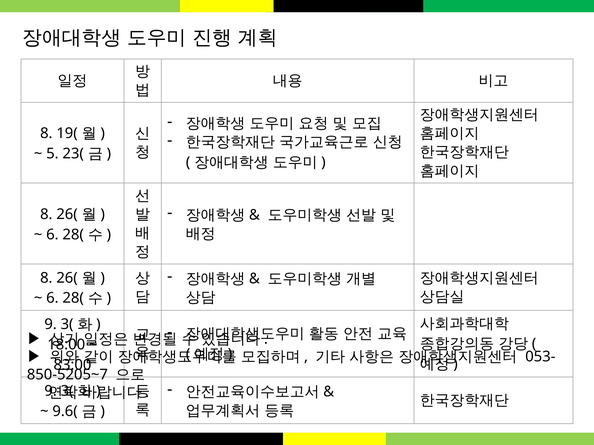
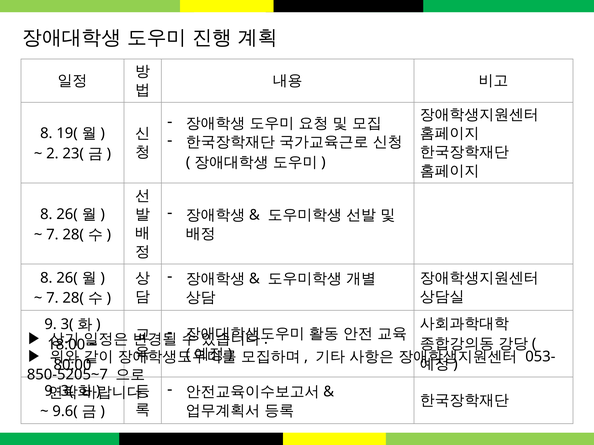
5: 5 -> 2
6 at (52, 235): 6 -> 7
6 at (52, 298): 6 -> 7
83:00: 83:00 -> 80:00
